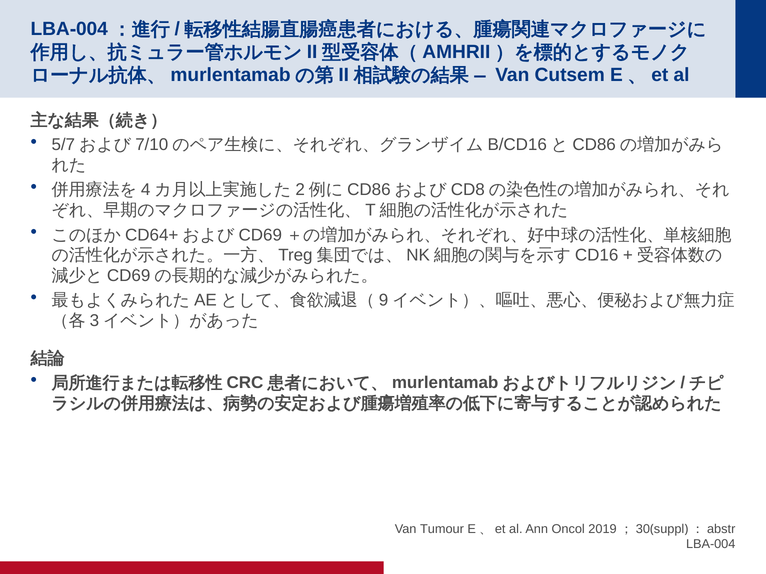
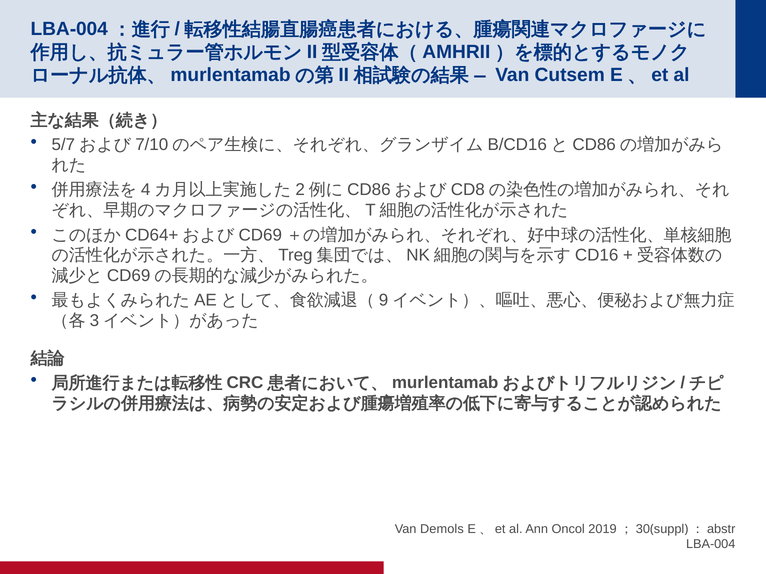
Tumour: Tumour -> Demols
